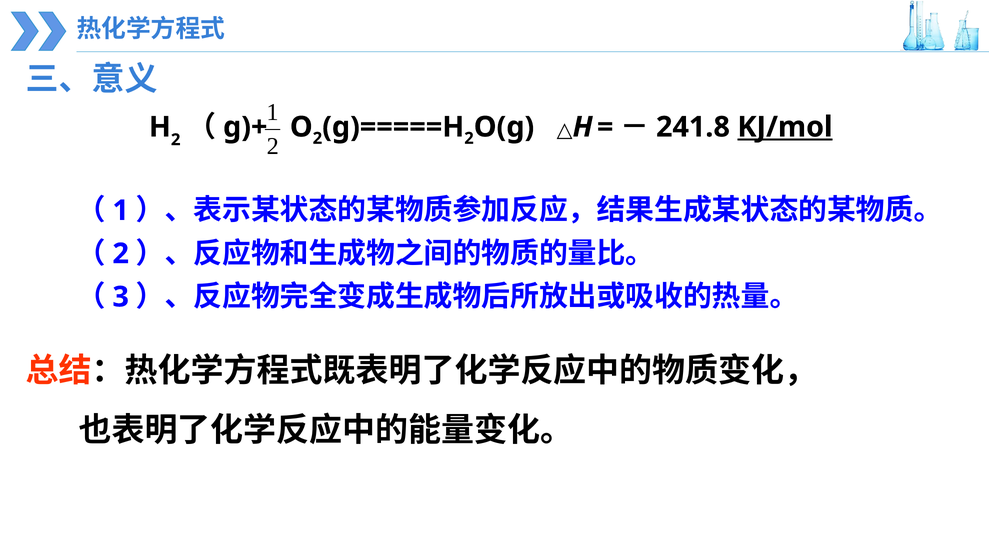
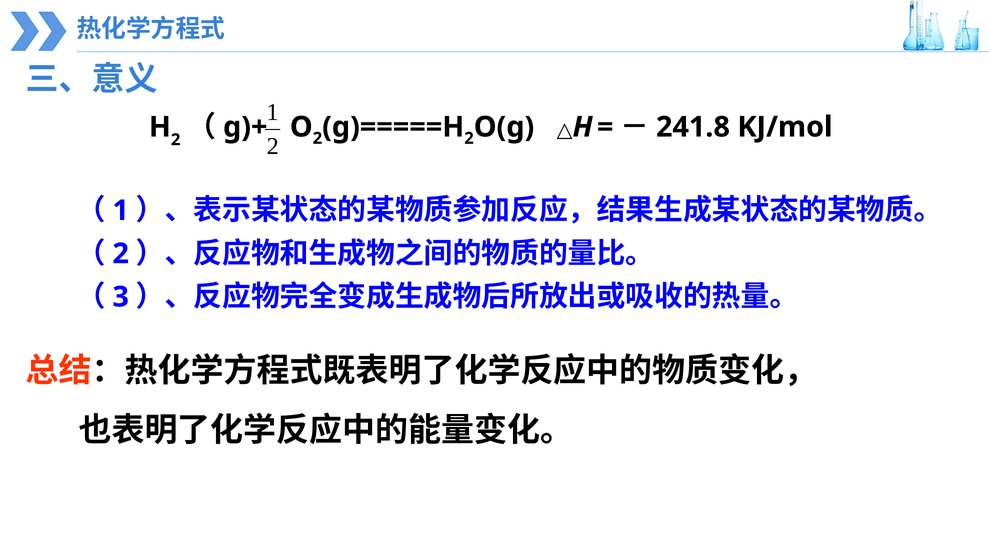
KJ/mol underline: present -> none
